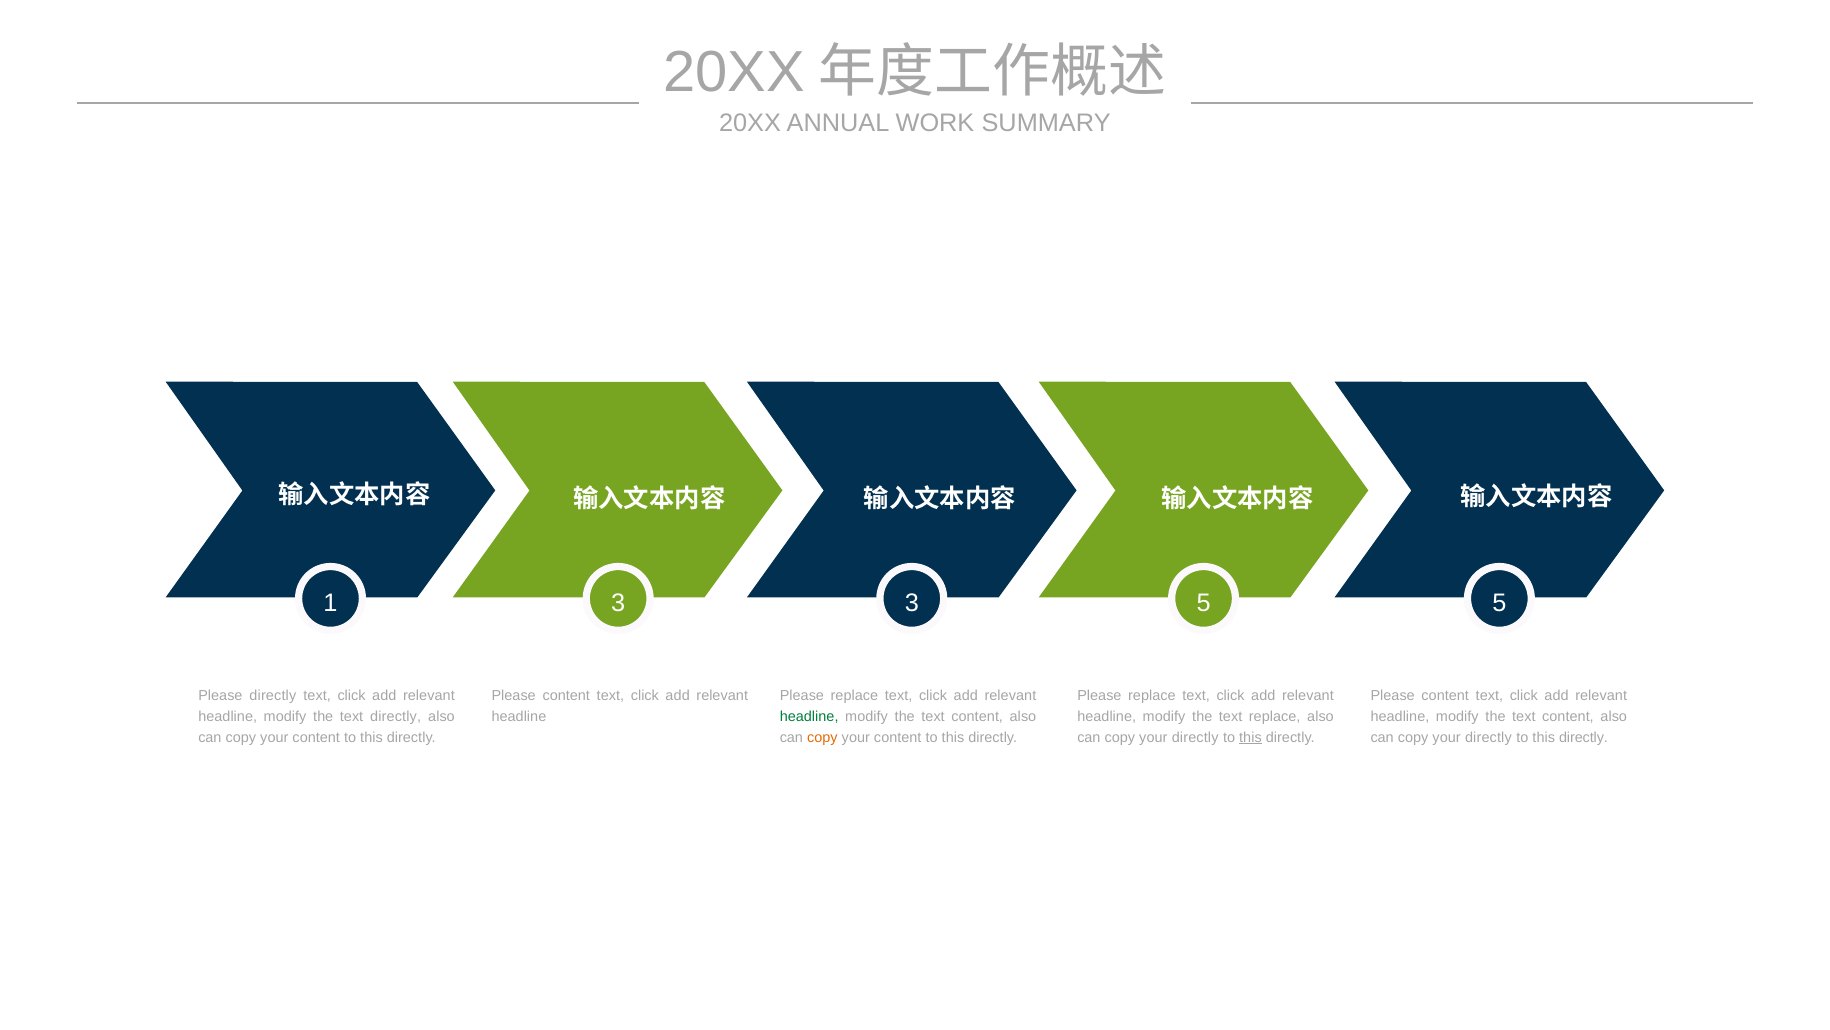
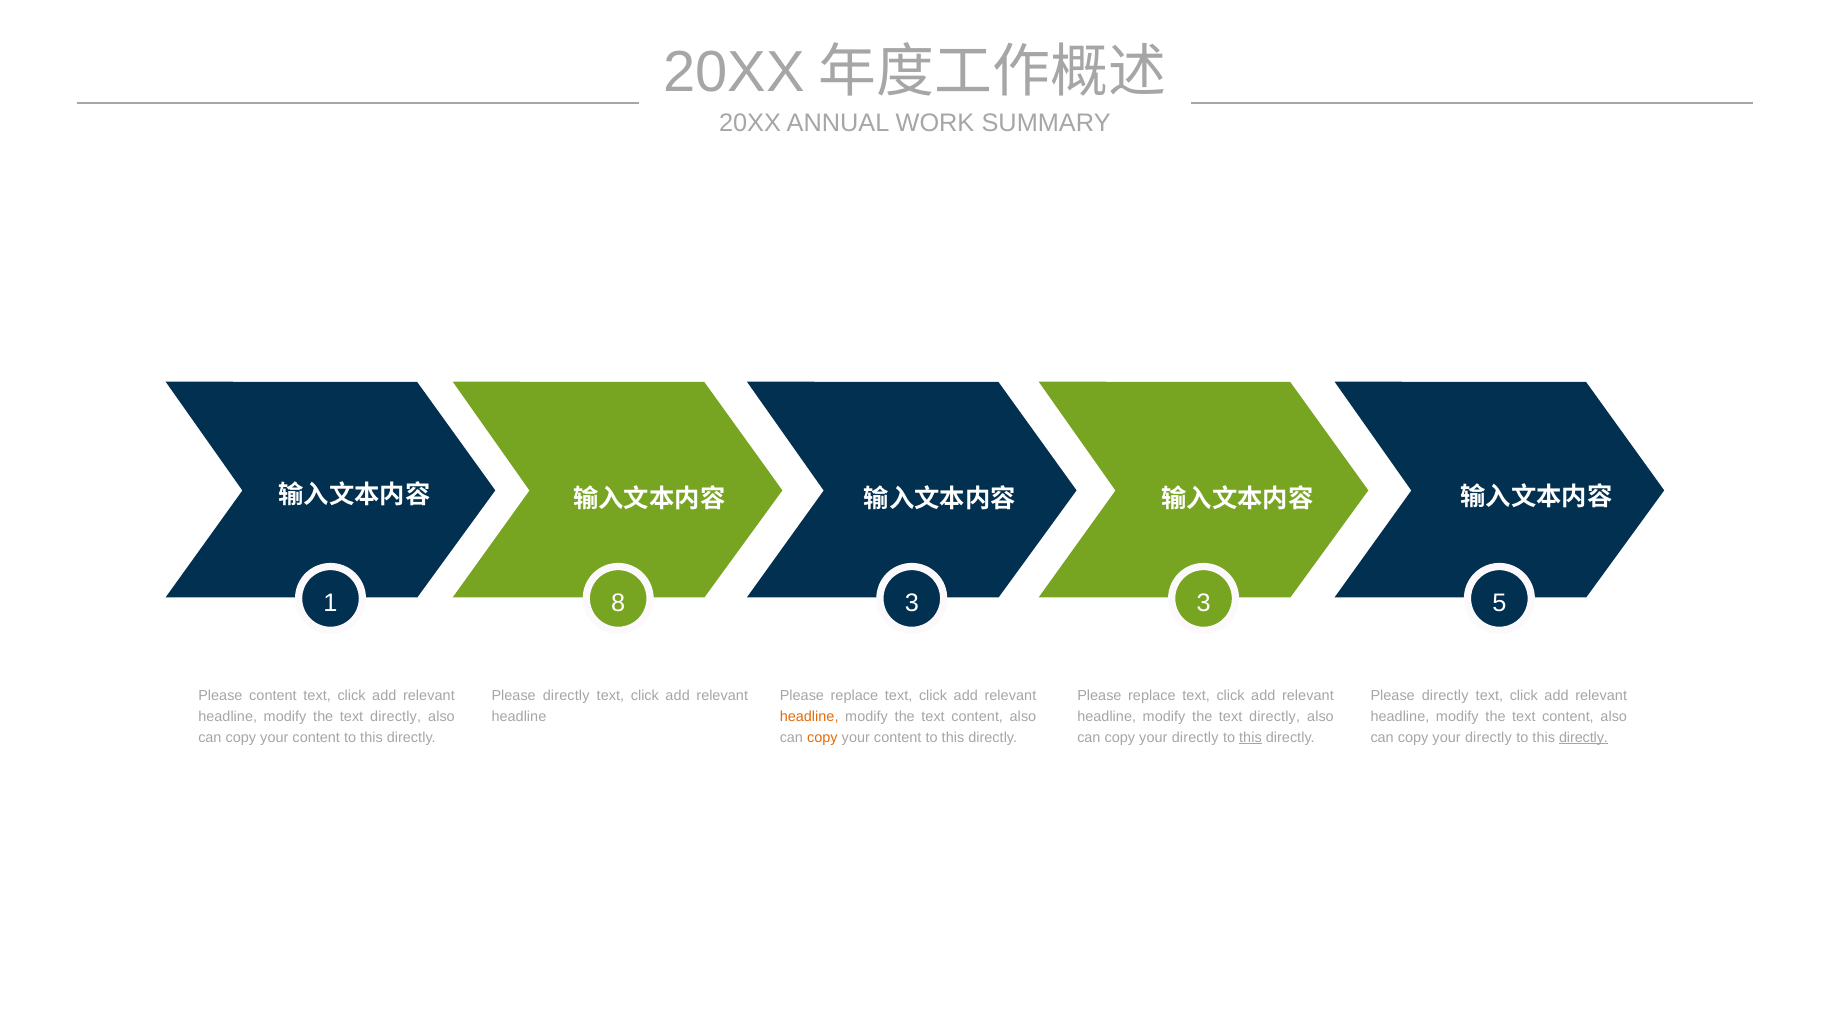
1 3: 3 -> 8
3 5: 5 -> 3
content at (566, 695): content -> directly
Please directly: directly -> content
content at (1445, 695): content -> directly
headline at (809, 716) colour: green -> orange
replace at (1275, 716): replace -> directly
directly at (1584, 737) underline: none -> present
